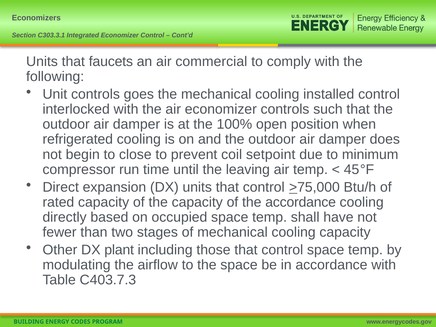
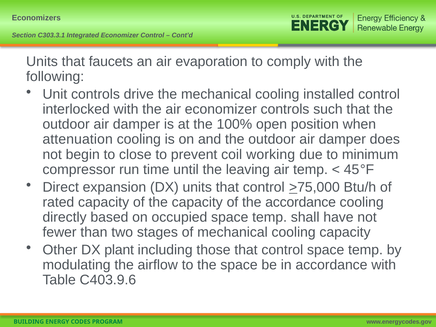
commercial: commercial -> evaporation
goes: goes -> drive
refrigerated: refrigerated -> attenuation
setpoint: setpoint -> working
C403.7.3: C403.7.3 -> C403.9.6
